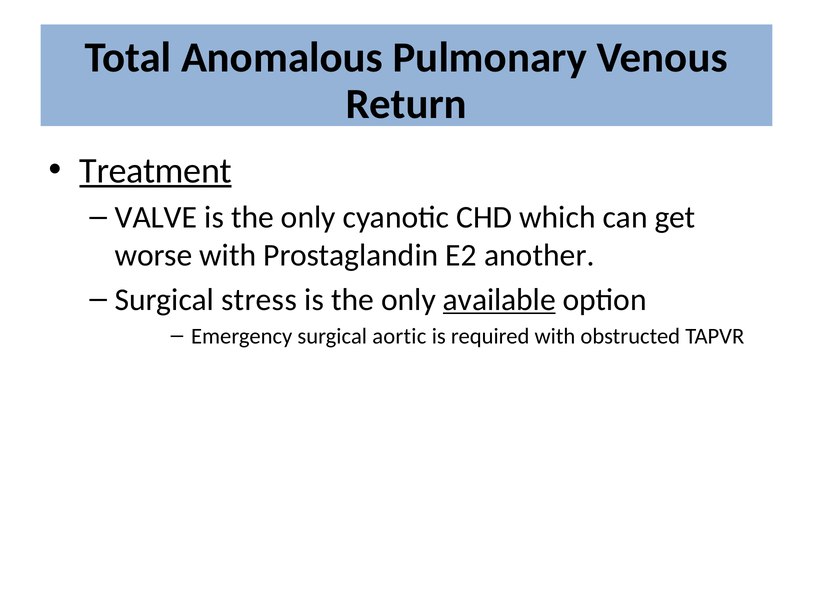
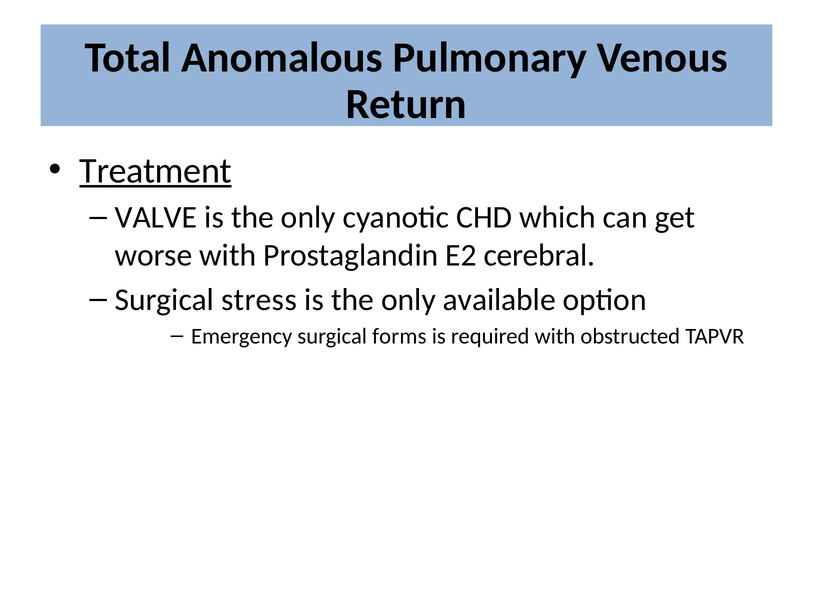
another: another -> cerebral
available underline: present -> none
aortic: aortic -> forms
